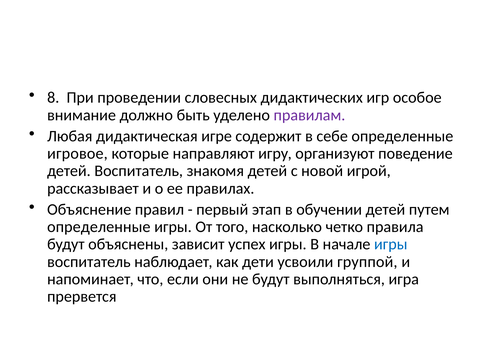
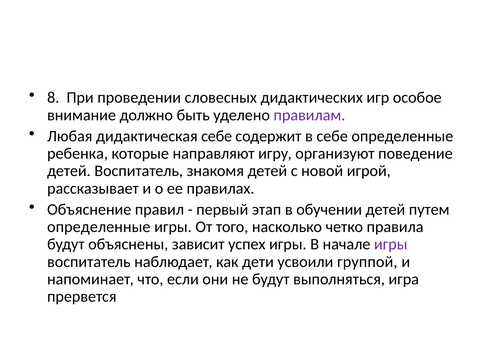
дидактическая игре: игре -> себе
игровое: игровое -> ребенка
игры at (391, 244) colour: blue -> purple
